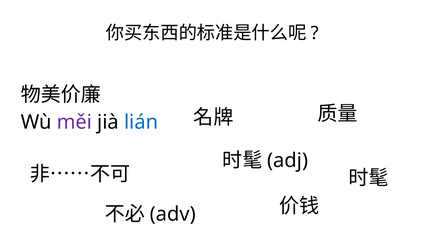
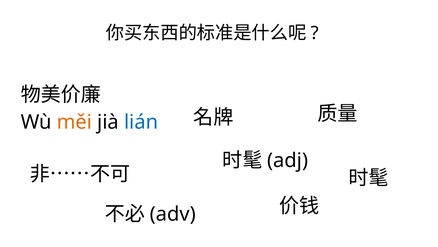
měi colour: purple -> orange
